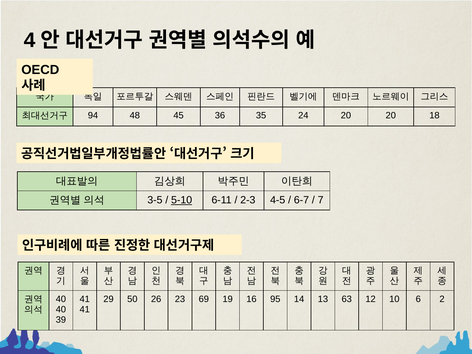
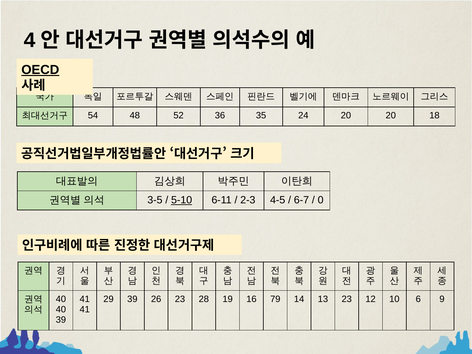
OECD underline: none -> present
94: 94 -> 54
45: 45 -> 52
7: 7 -> 0
29 50: 50 -> 39
69: 69 -> 28
95: 95 -> 79
13 63: 63 -> 23
2: 2 -> 9
